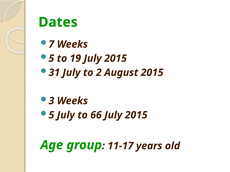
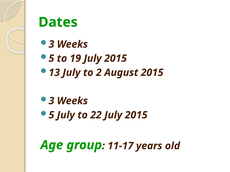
7 at (51, 44): 7 -> 3
31: 31 -> 13
66: 66 -> 22
